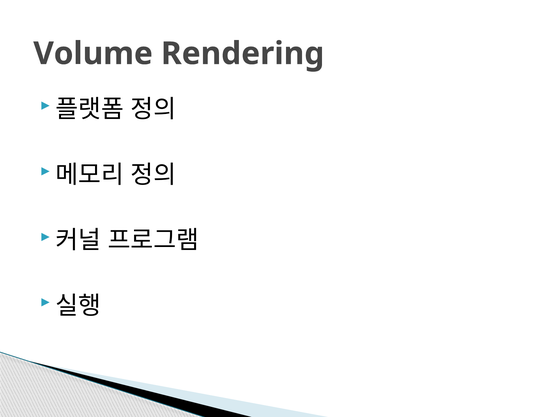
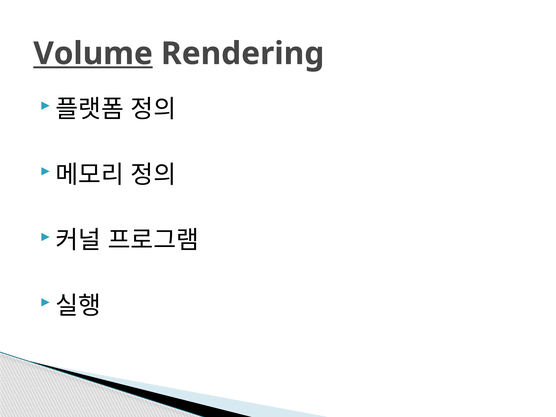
Volume underline: none -> present
